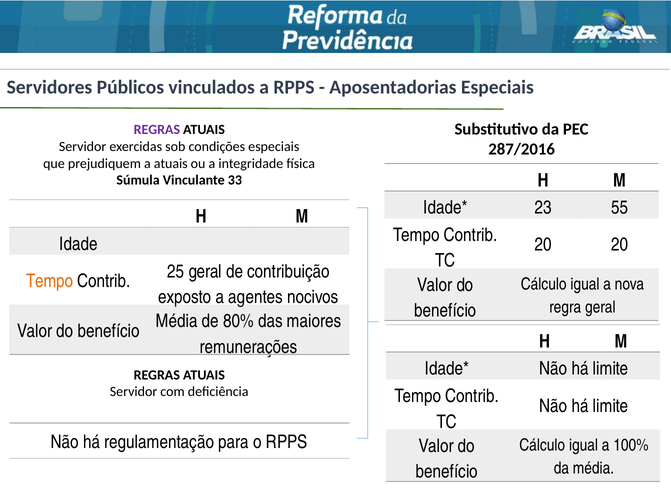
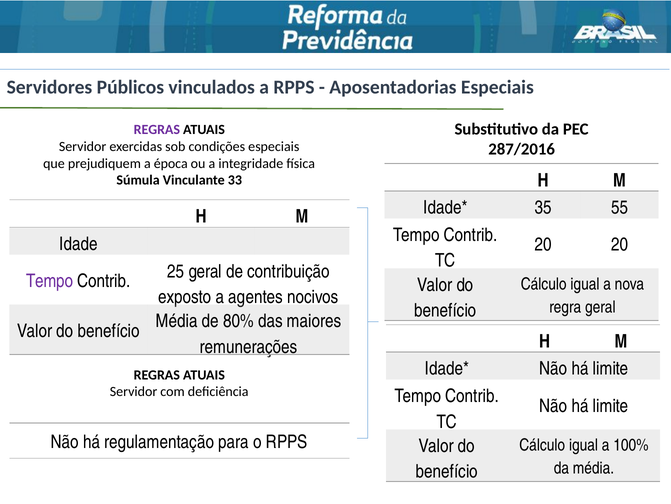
a atuais: atuais -> época
23: 23 -> 35
Tempo at (50, 281) colour: orange -> purple
